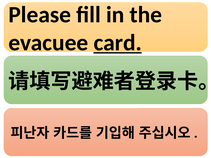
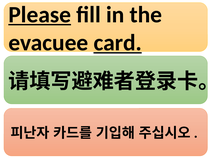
Please underline: none -> present
